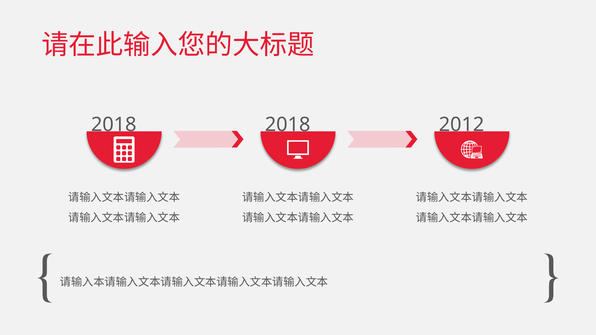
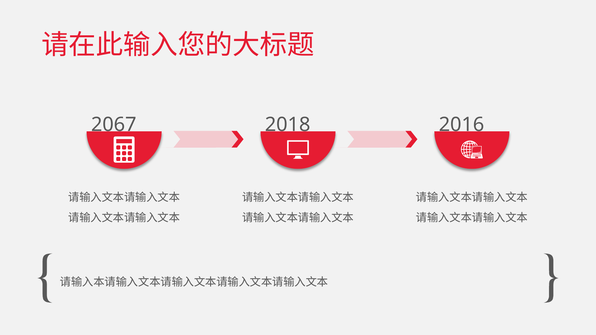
2018 at (114, 125): 2018 -> 2067
2012: 2012 -> 2016
